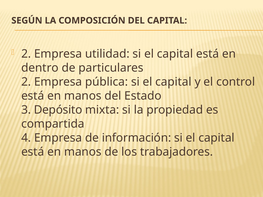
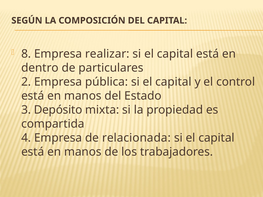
2 at (26, 54): 2 -> 8
utilidad: utilidad -> realizar
información: información -> relacionada
